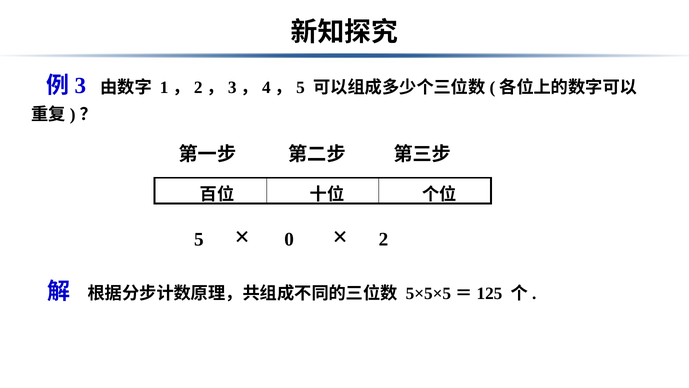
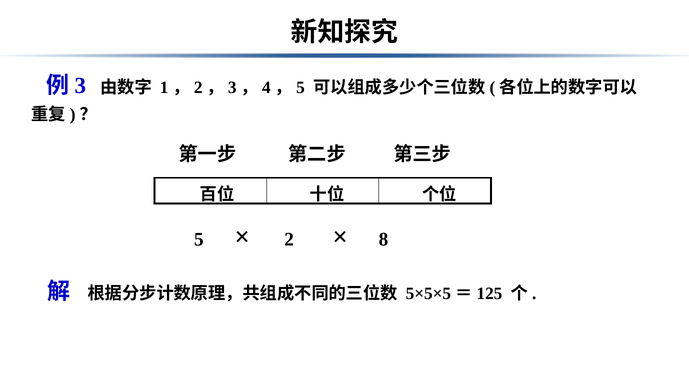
0: 0 -> 2
2: 2 -> 8
